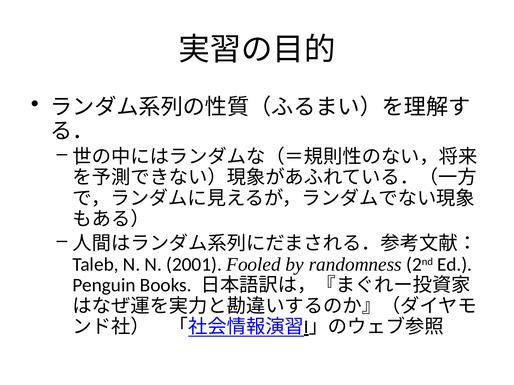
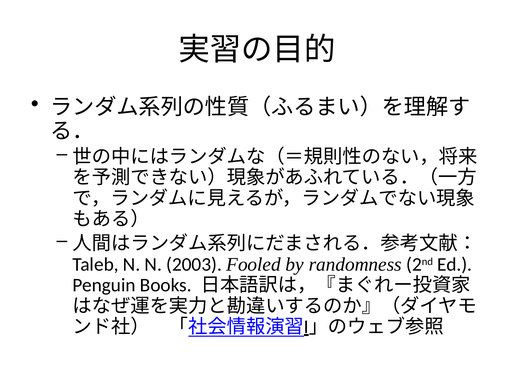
2001: 2001 -> 2003
